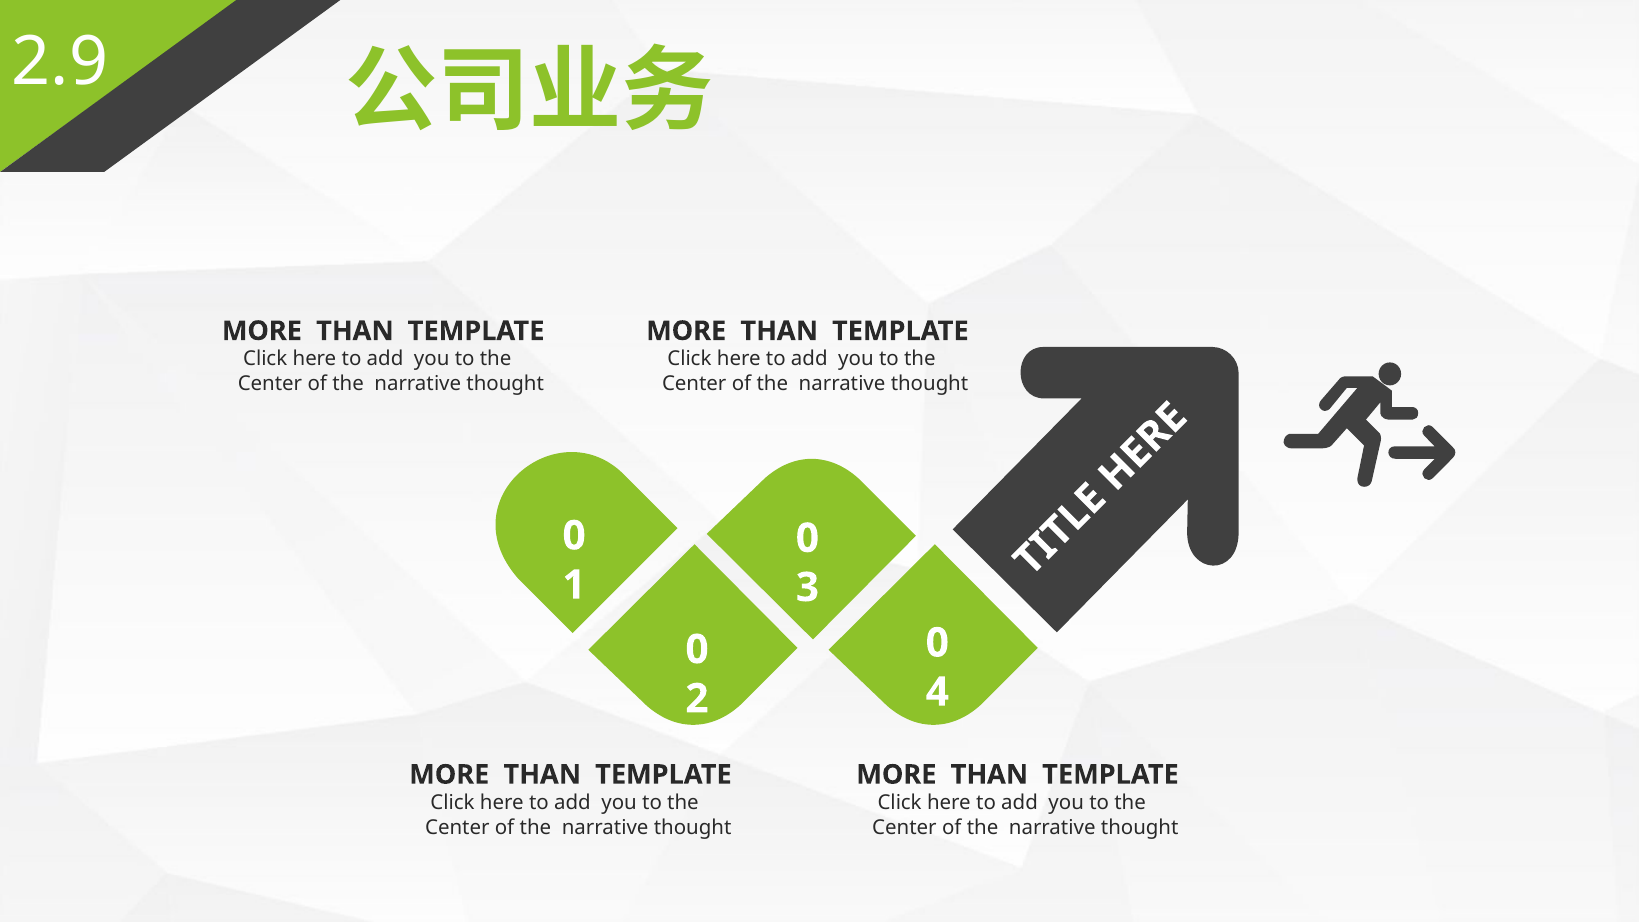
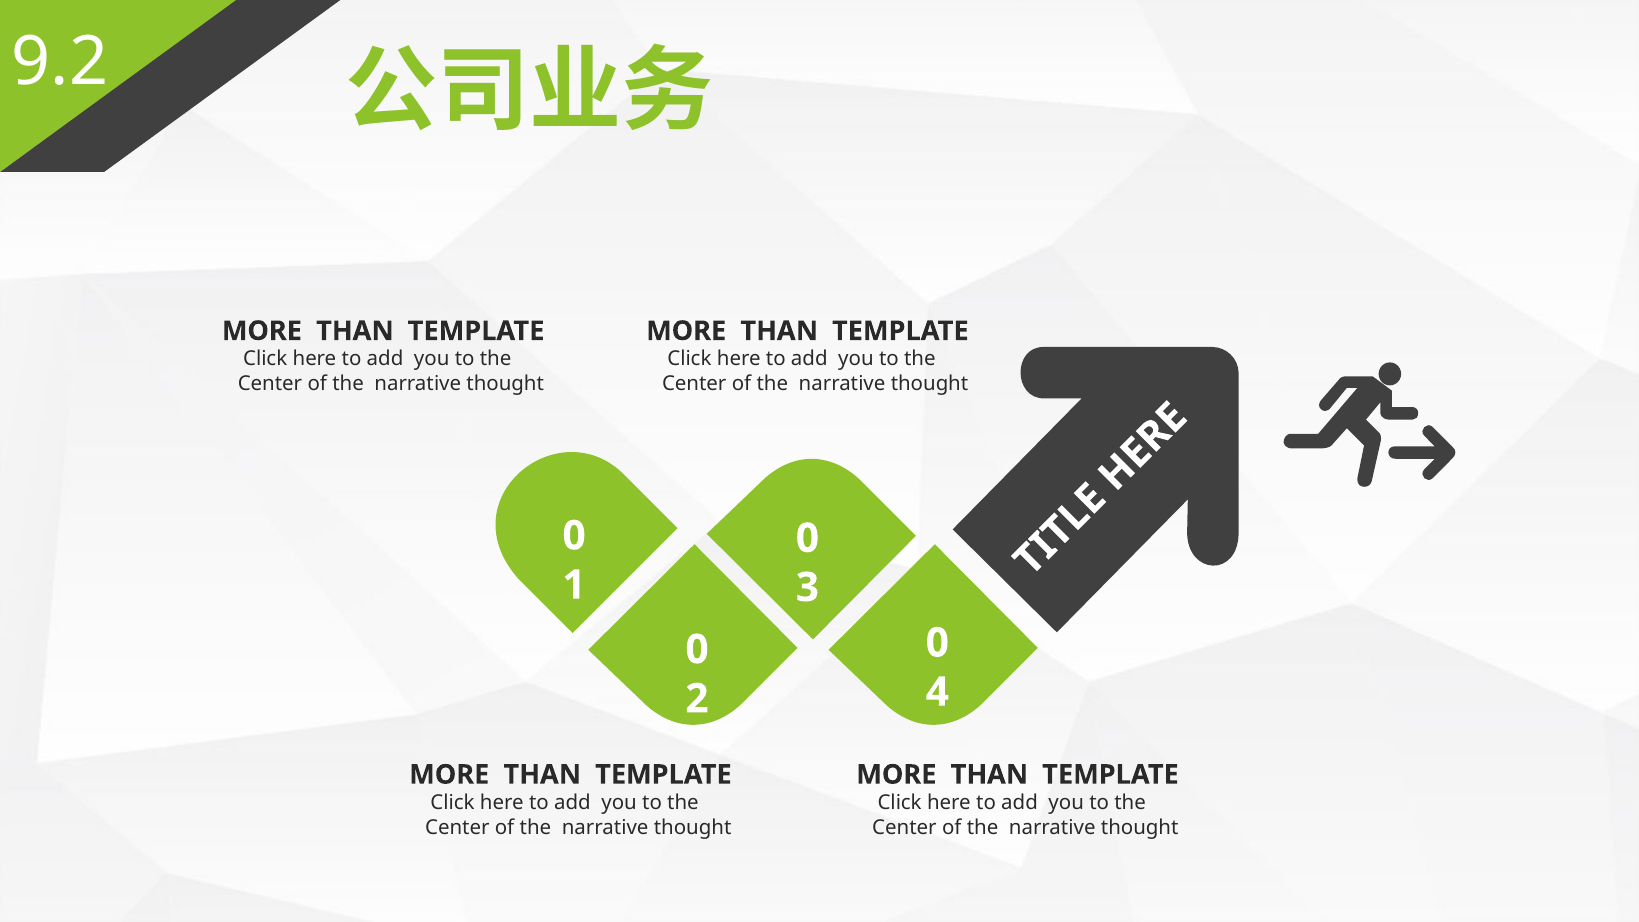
2.9: 2.9 -> 9.2
